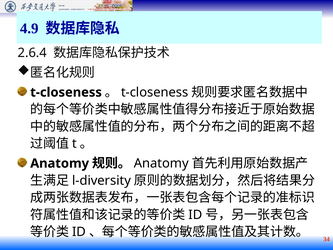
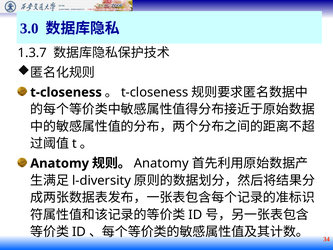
4.9: 4.9 -> 3.0
2.6.4: 2.6.4 -> 1.3.7
